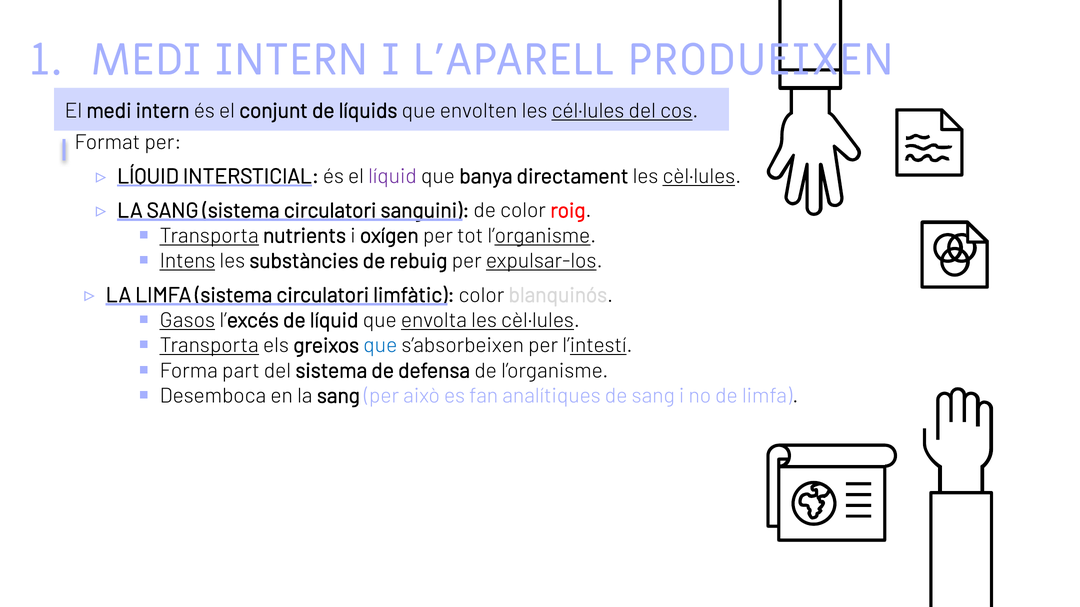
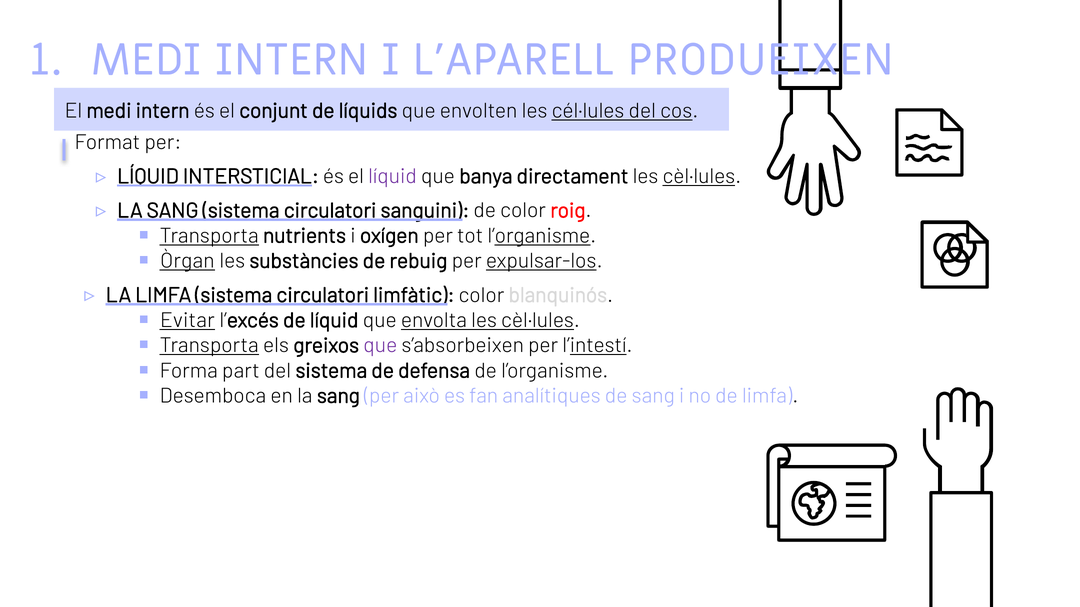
Intens: Intens -> Òrgan
Gasos: Gasos -> Evitar
que at (380, 346) colour: blue -> purple
